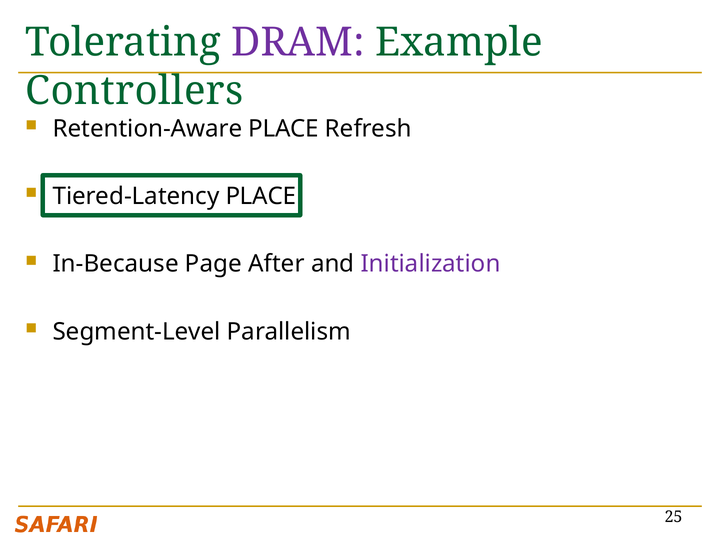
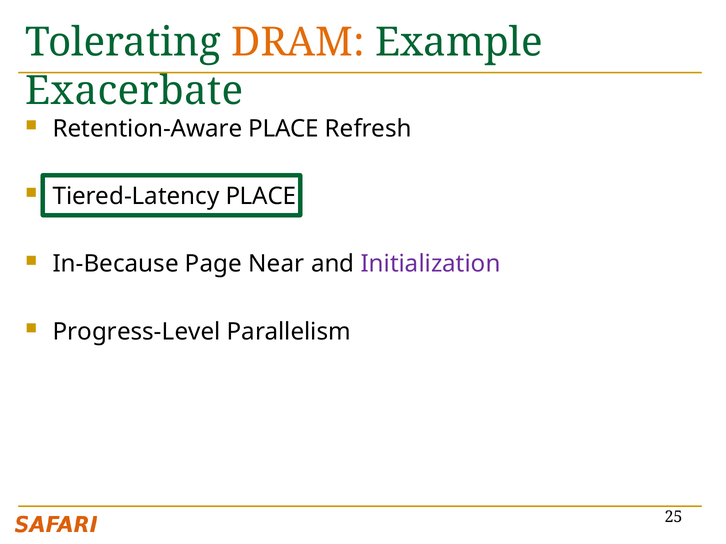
DRAM colour: purple -> orange
Controllers: Controllers -> Exacerbate
After: After -> Near
Segment-Level: Segment-Level -> Progress-Level
